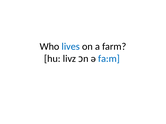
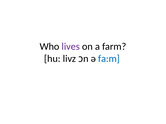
lives colour: blue -> purple
